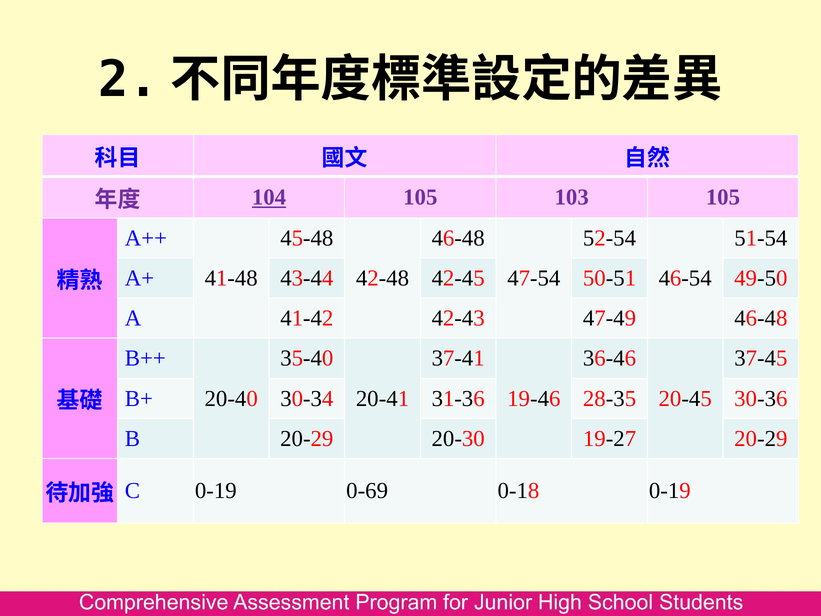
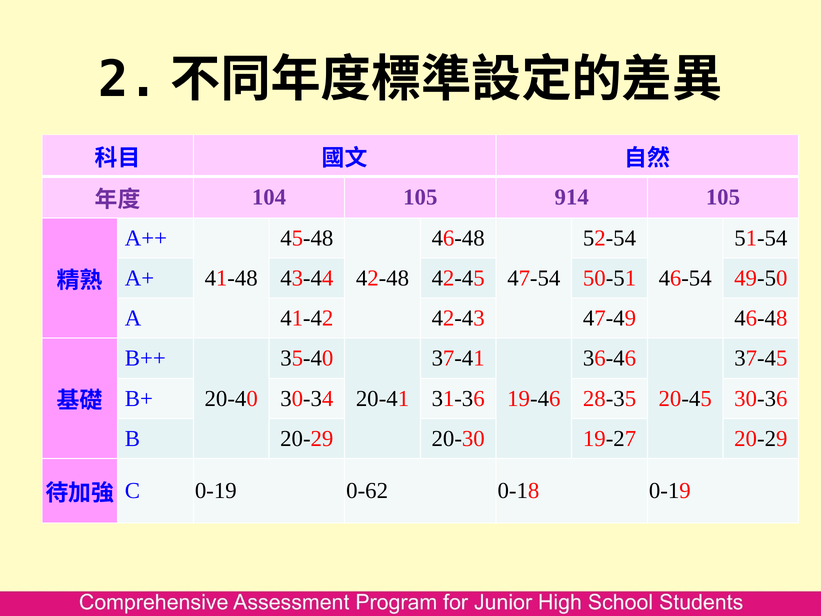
104 underline: present -> none
103: 103 -> 914
0-69: 0-69 -> 0-62
